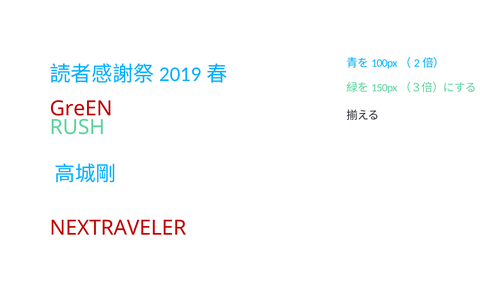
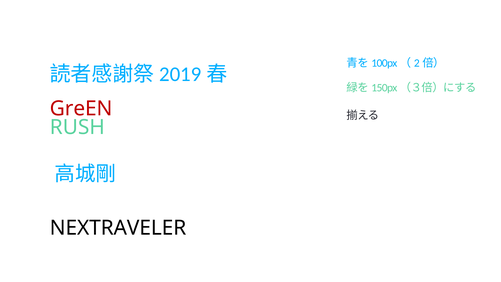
NEXTRAVELER colour: red -> black
